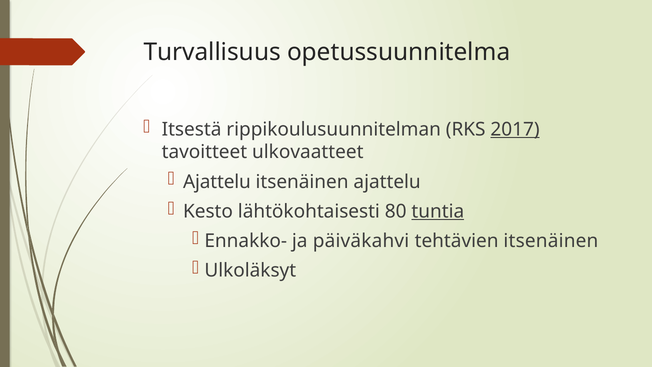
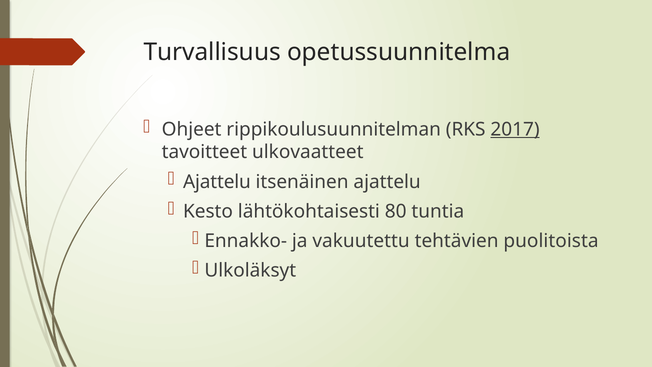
Itsestä: Itsestä -> Ohjeet
tuntia underline: present -> none
päiväkahvi: päiväkahvi -> vakuutettu
tehtävien itsenäinen: itsenäinen -> puolitoista
